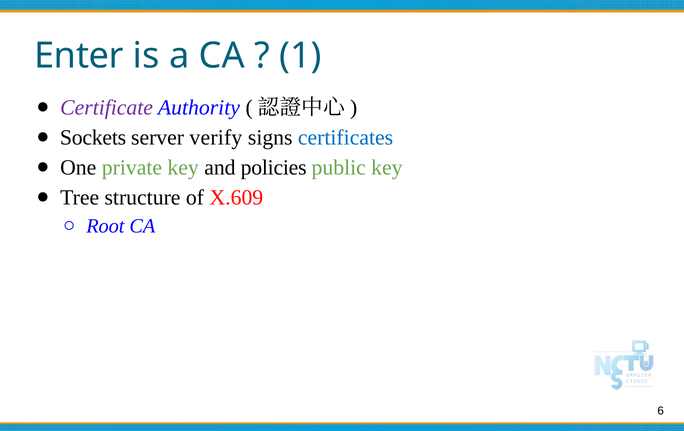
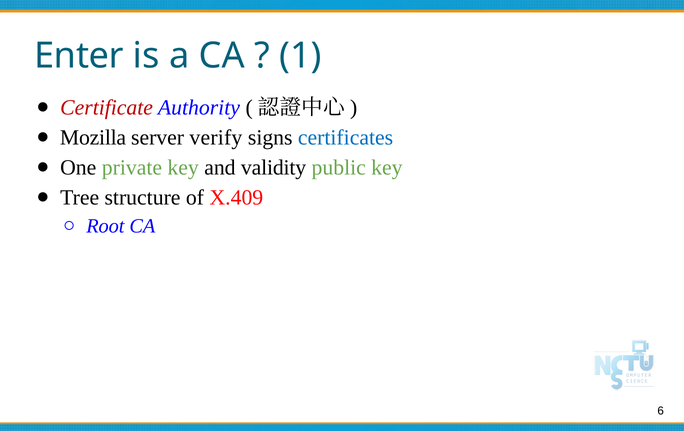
Certificate colour: purple -> red
Sockets: Sockets -> Mozilla
policies: policies -> validity
X.609: X.609 -> X.409
